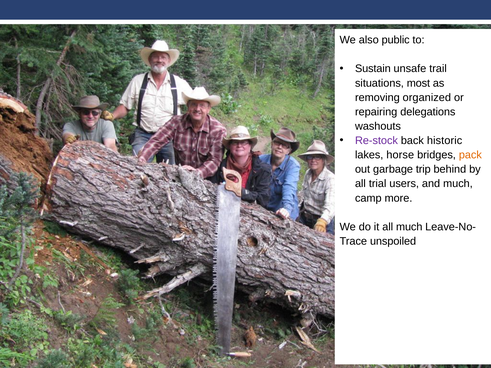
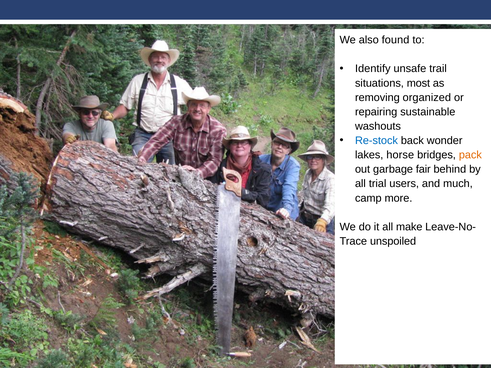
public: public -> found
Sustain: Sustain -> Identify
delegations: delegations -> sustainable
Re-stock colour: purple -> blue
historic: historic -> wonder
trip: trip -> fair
all much: much -> make
